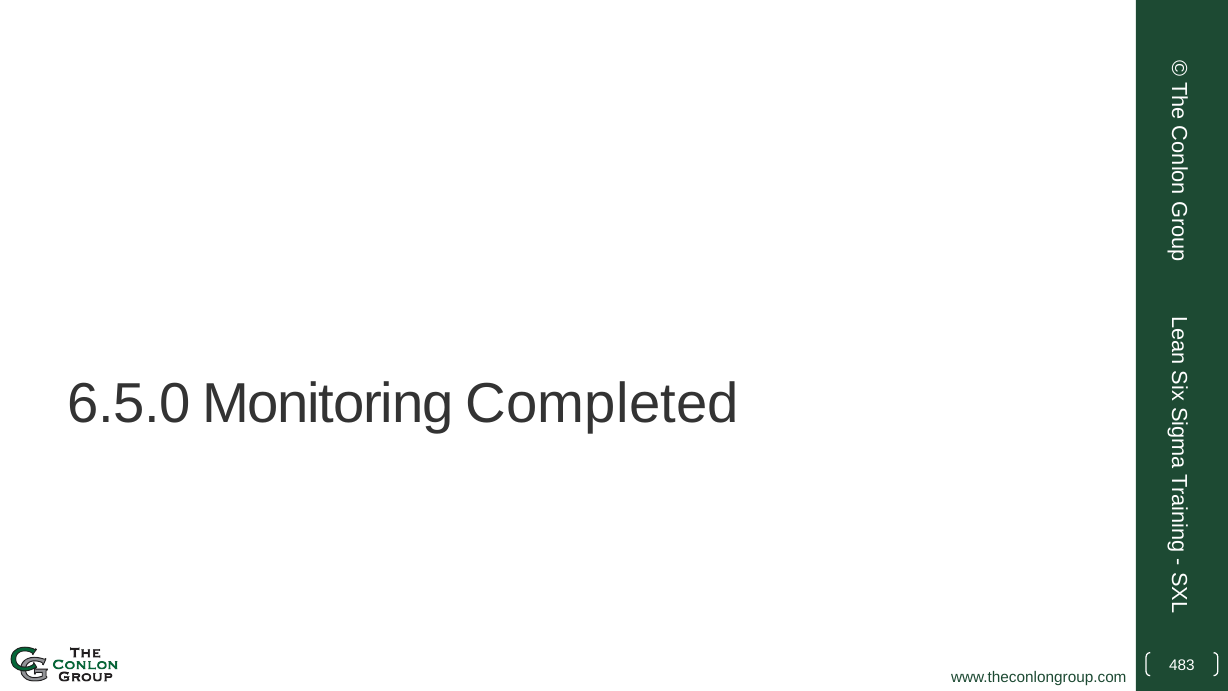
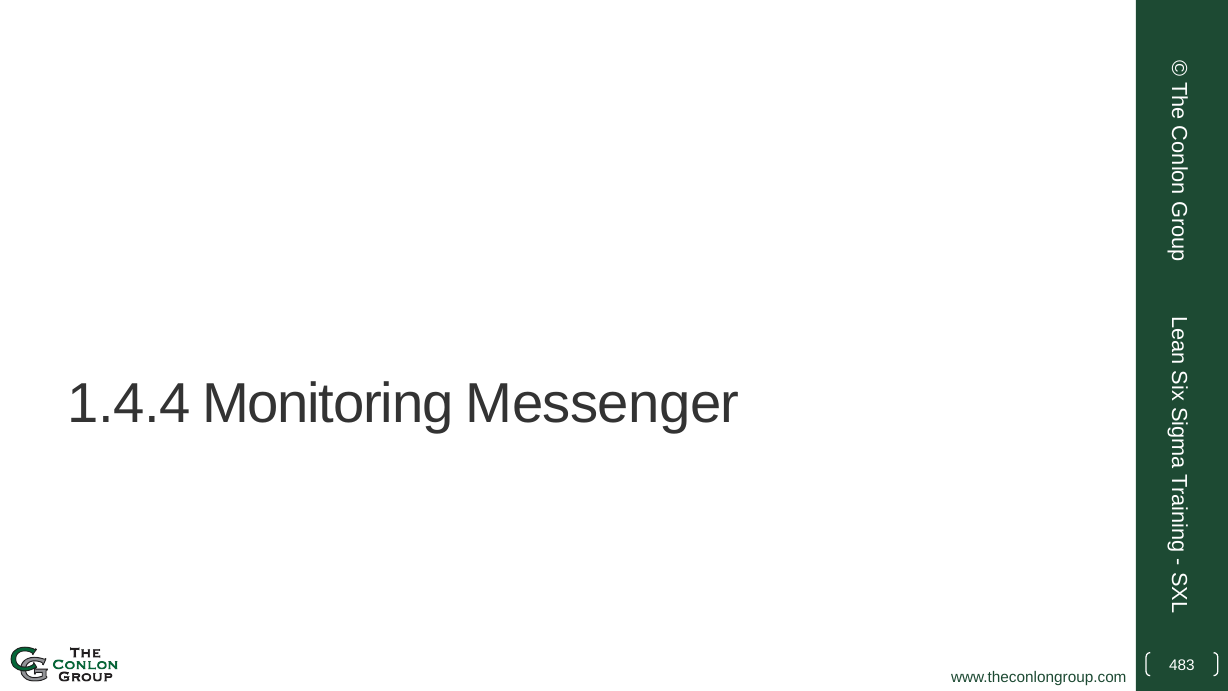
6.5.0: 6.5.0 -> 1.4.4
Completed: Completed -> Messenger
